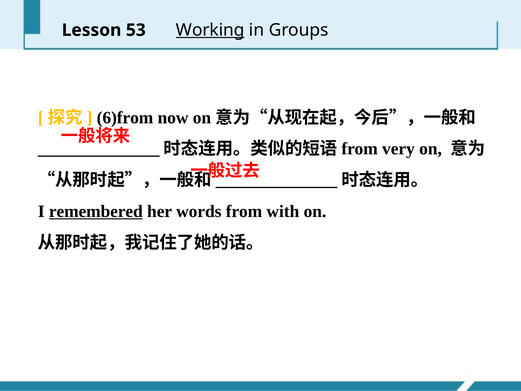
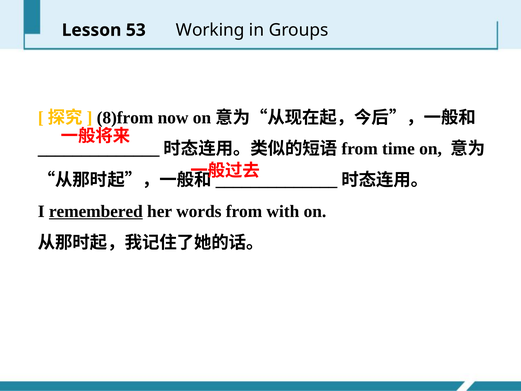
Working underline: present -> none
6)from: 6)from -> 8)from
very: very -> time
